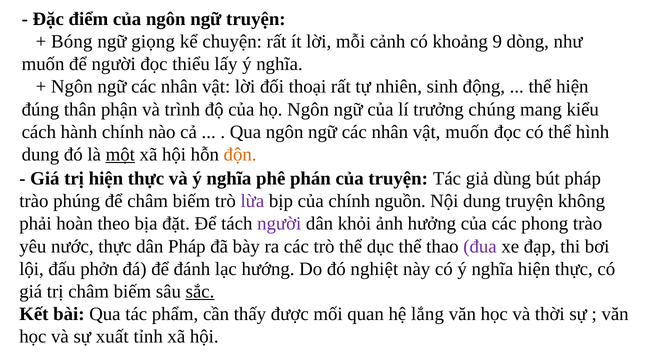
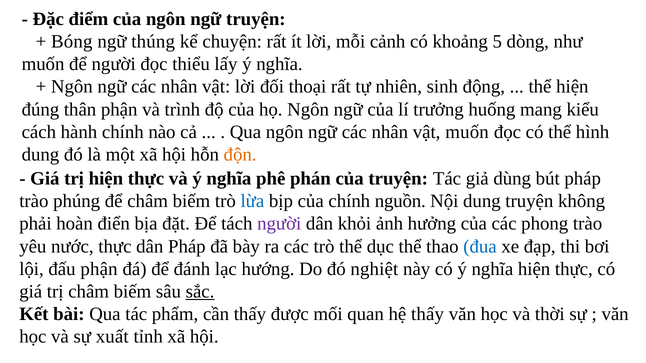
giọng: giọng -> thúng
9: 9 -> 5
chúng: chúng -> huống
một underline: present -> none
lừa colour: purple -> blue
theo: theo -> điển
đua colour: purple -> blue
đấu phởn: phởn -> phận
hệ lắng: lắng -> thấy
